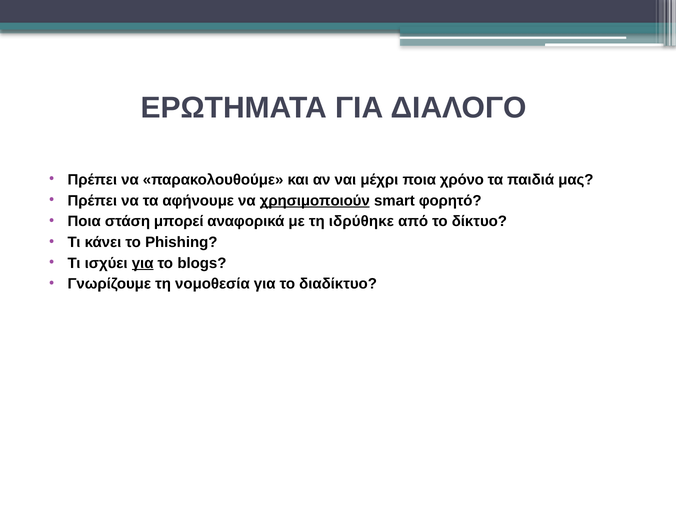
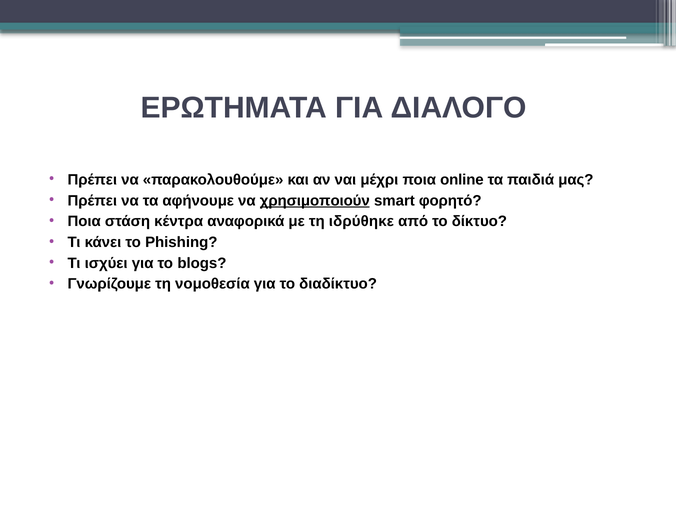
χρόνο: χρόνο -> online
μπορεί: μπορεί -> κέντρα
για at (143, 263) underline: present -> none
